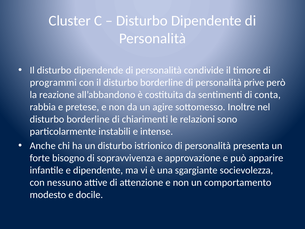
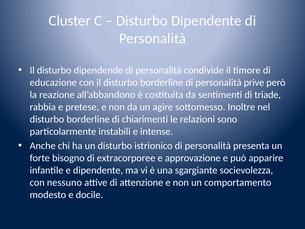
programmi: programmi -> educazione
conta: conta -> triade
sopravvivenza: sopravvivenza -> extracorporee
